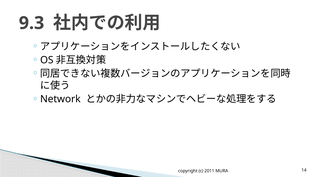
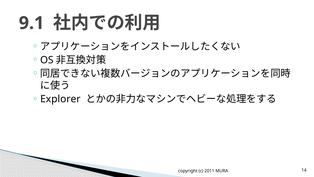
9.3: 9.3 -> 9.1
Network: Network -> Explorer
